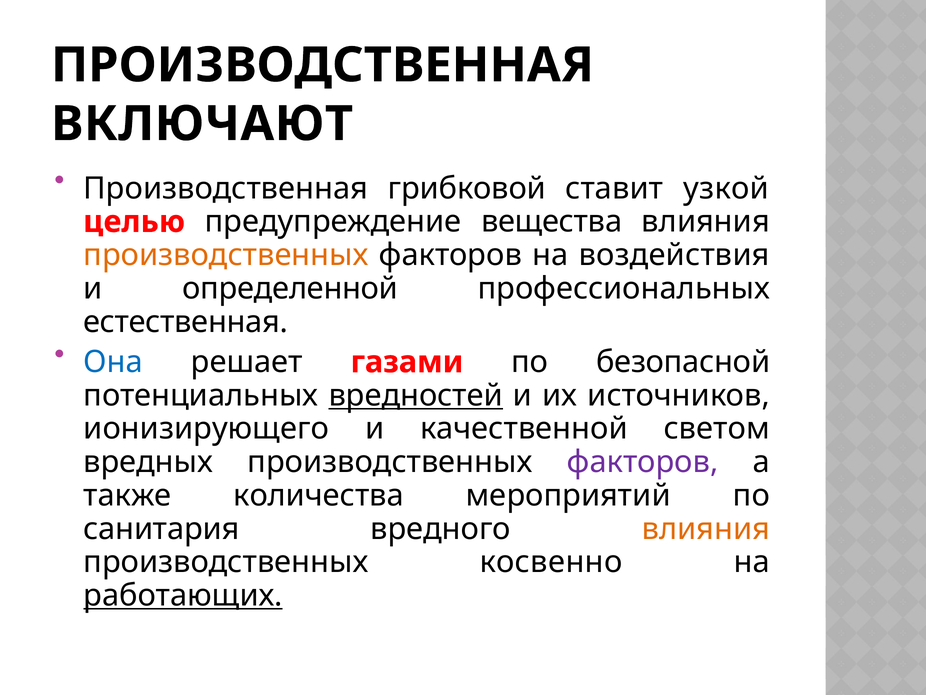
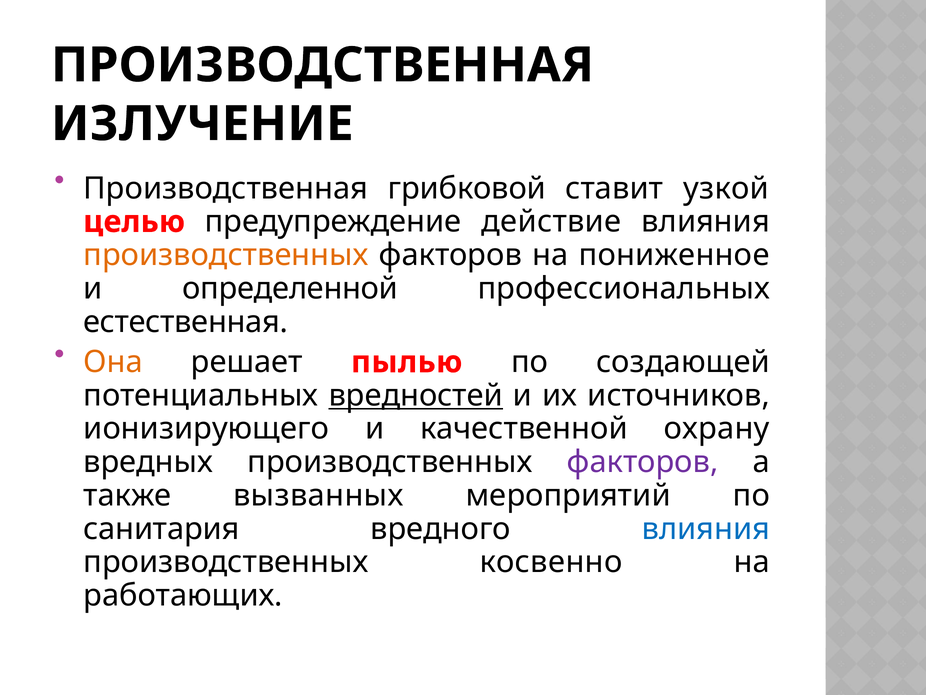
ВКЛЮЧАЮТ: ВКЛЮЧАЮТ -> ИЗЛУЧЕНИЕ
вещества: вещества -> действие
воздействия: воздействия -> пониженное
Она colour: blue -> orange
газами: газами -> пылью
безопасной: безопасной -> создающей
светом: светом -> охрану
количества: количества -> вызванных
влияния at (706, 528) colour: orange -> blue
работающих underline: present -> none
